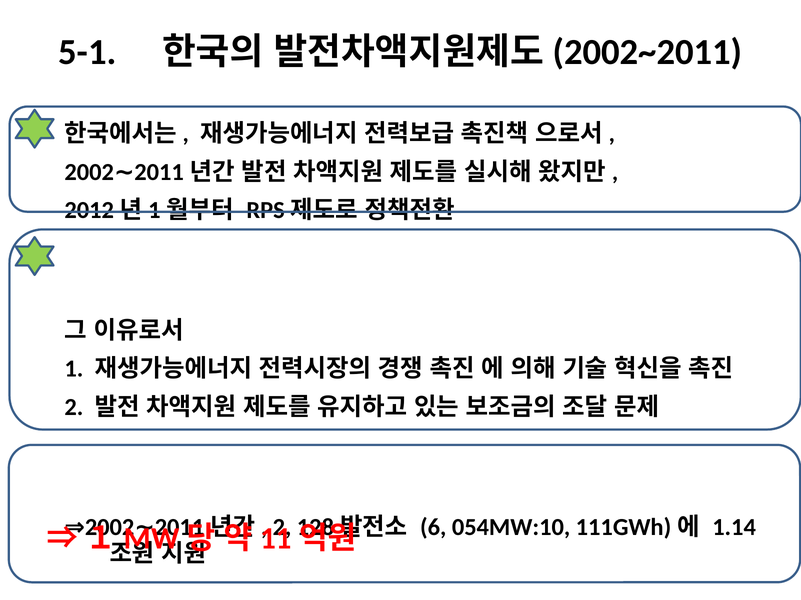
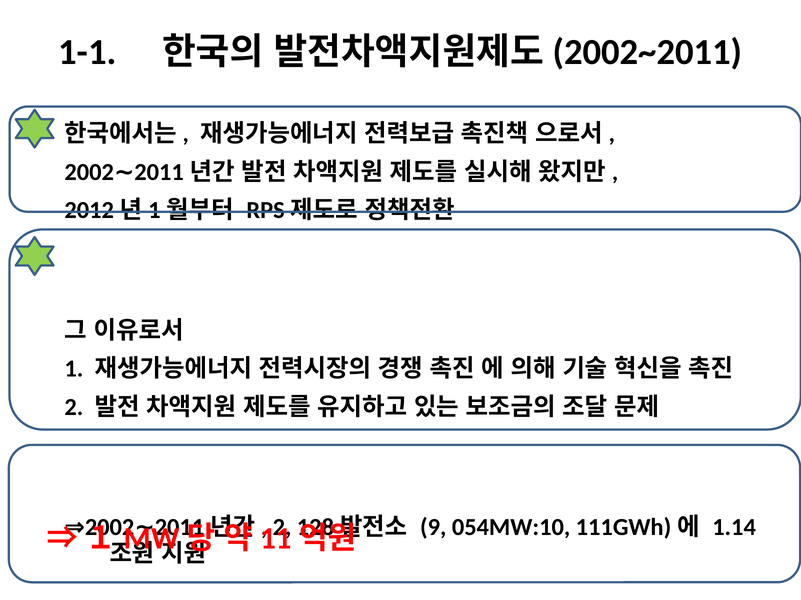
5-1: 5-1 -> 1-1
6: 6 -> 9
